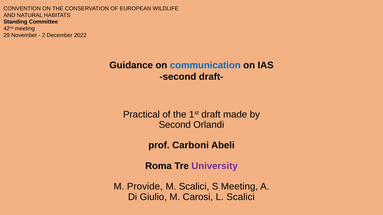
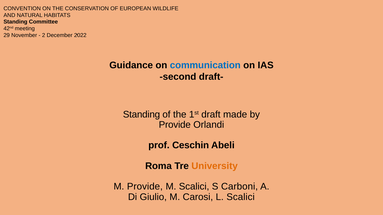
Practical at (141, 115): Practical -> Standing
Second at (175, 125): Second -> Provide
Carboni: Carboni -> Ceschin
University colour: purple -> orange
S Meeting: Meeting -> Carboni
